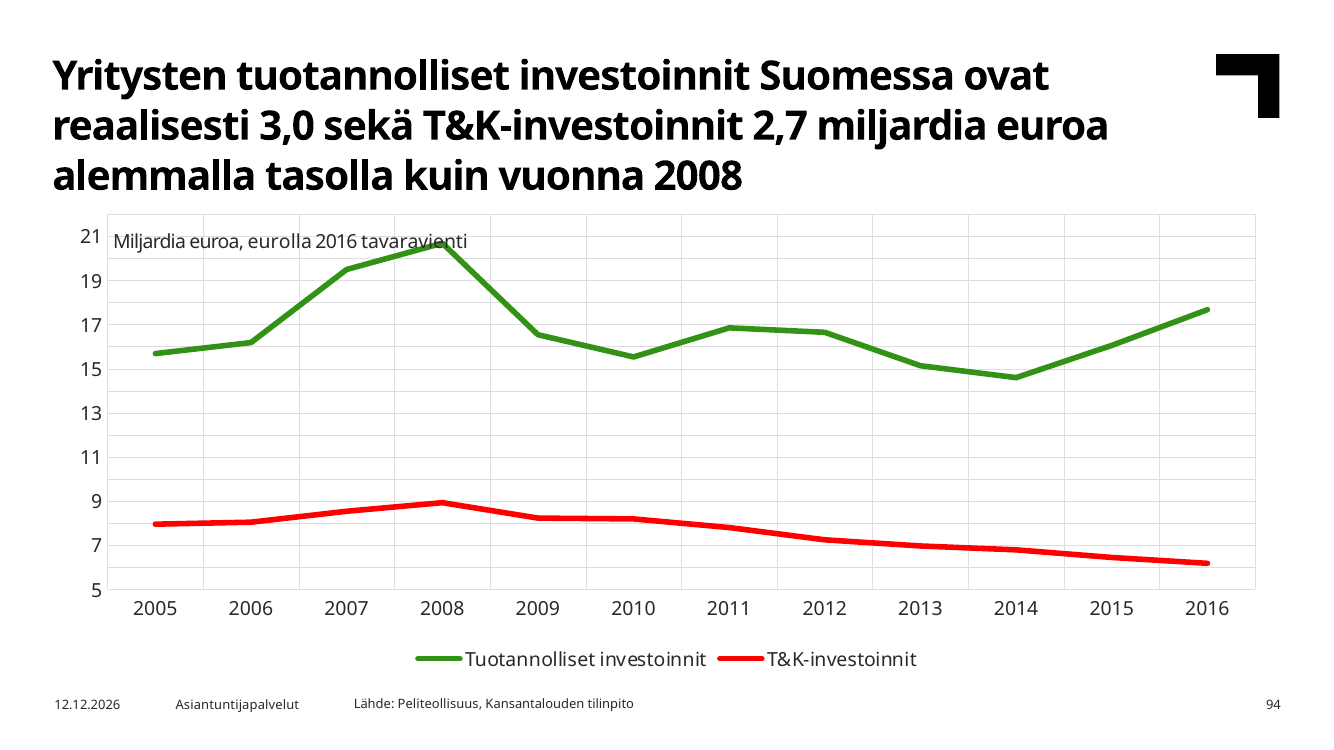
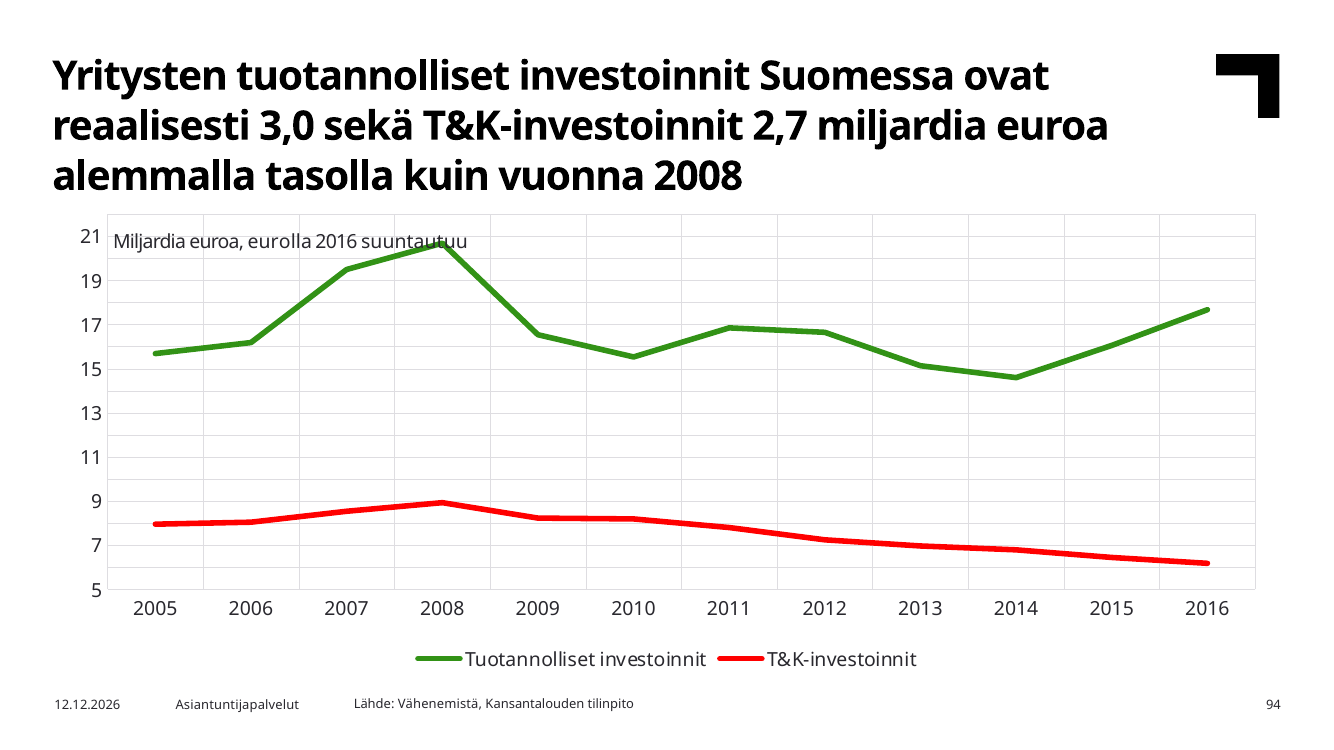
tavaravienti: tavaravienti -> suuntautuu
Peliteollisuus: Peliteollisuus -> Vähenemistä
